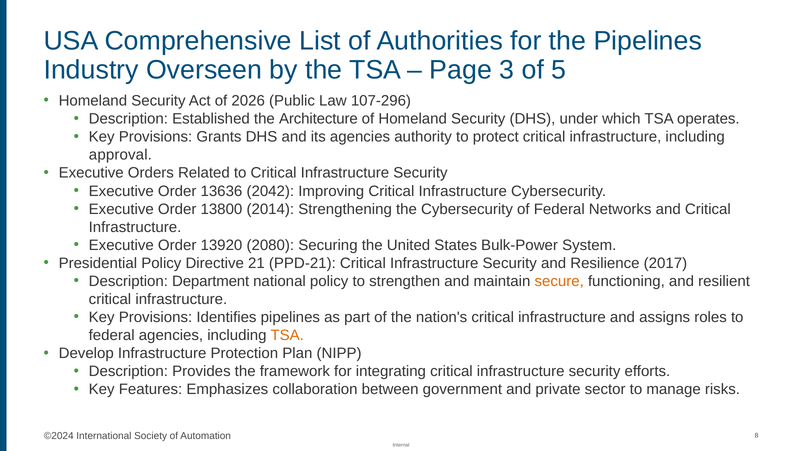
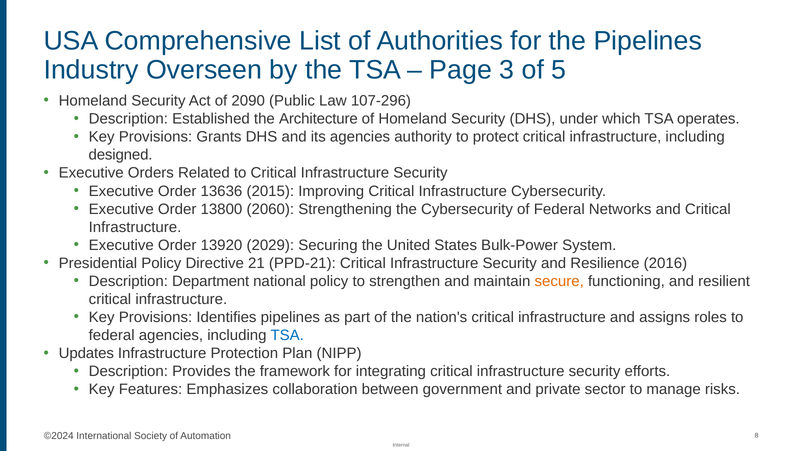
2026: 2026 -> 2090
approval: approval -> designed
2042: 2042 -> 2015
2014: 2014 -> 2060
2080: 2080 -> 2029
2017: 2017 -> 2016
TSA at (287, 335) colour: orange -> blue
Develop: Develop -> Updates
